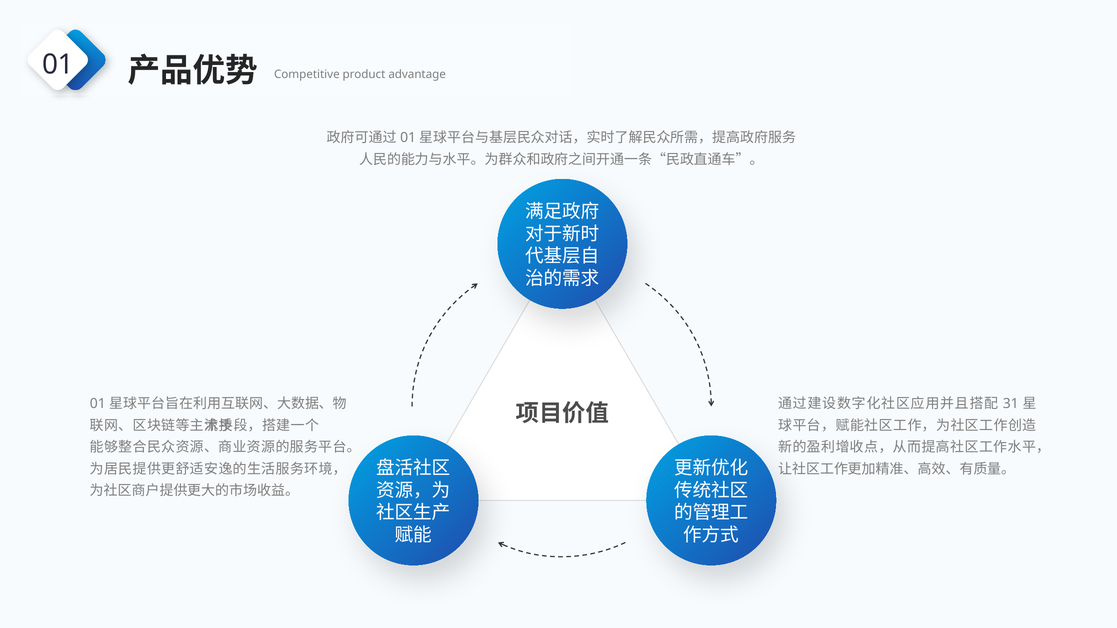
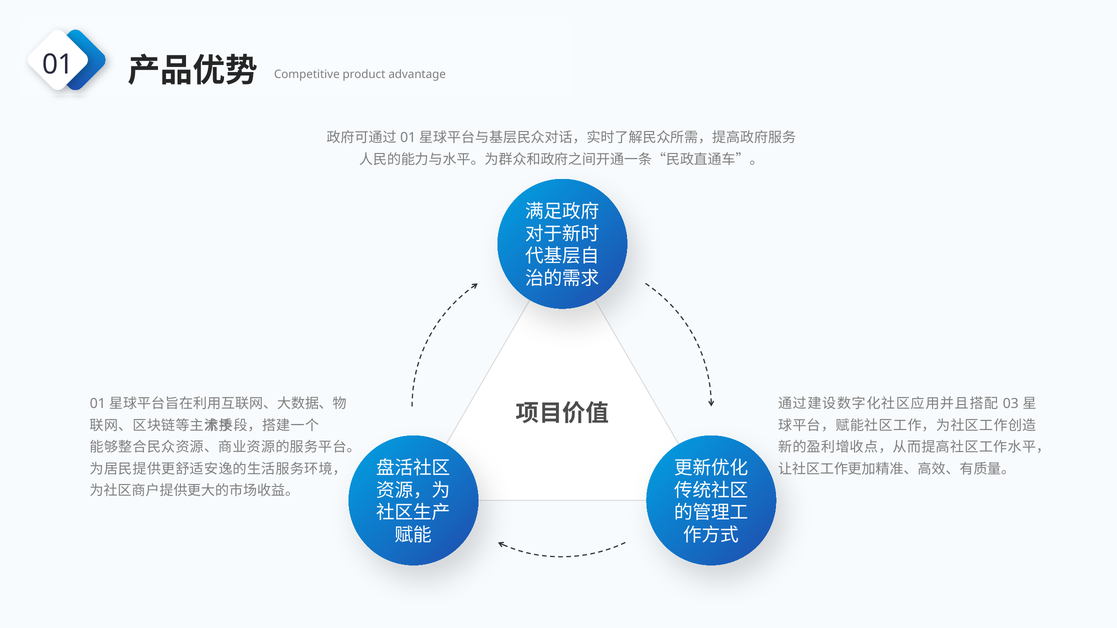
31: 31 -> 03
